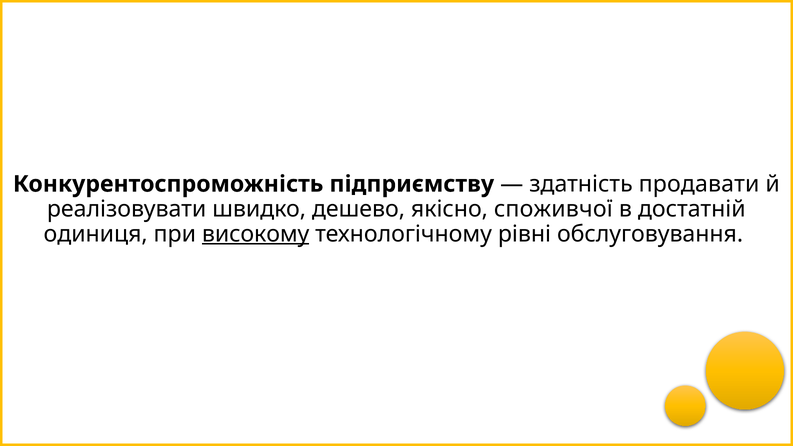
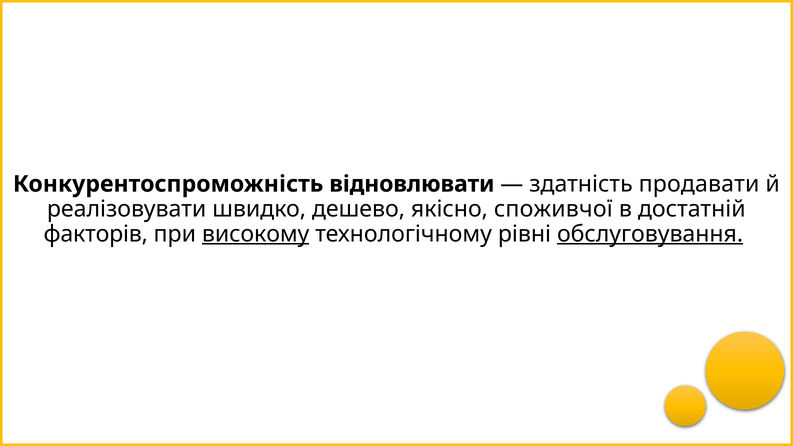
підприємству: підприємству -> відновлювати
одиниця: одиниця -> факторів
обслуговування underline: none -> present
